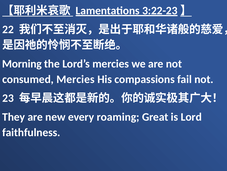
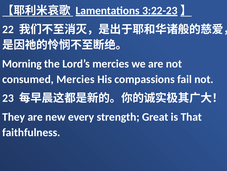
roaming: roaming -> strength
Lord: Lord -> That
